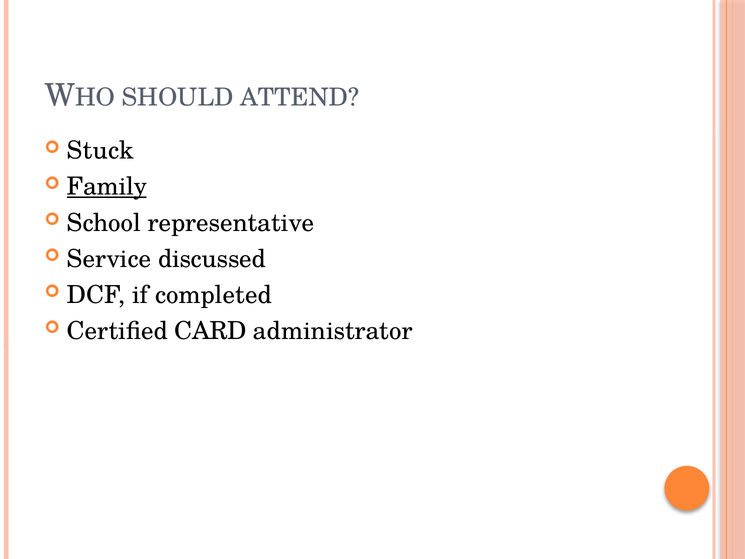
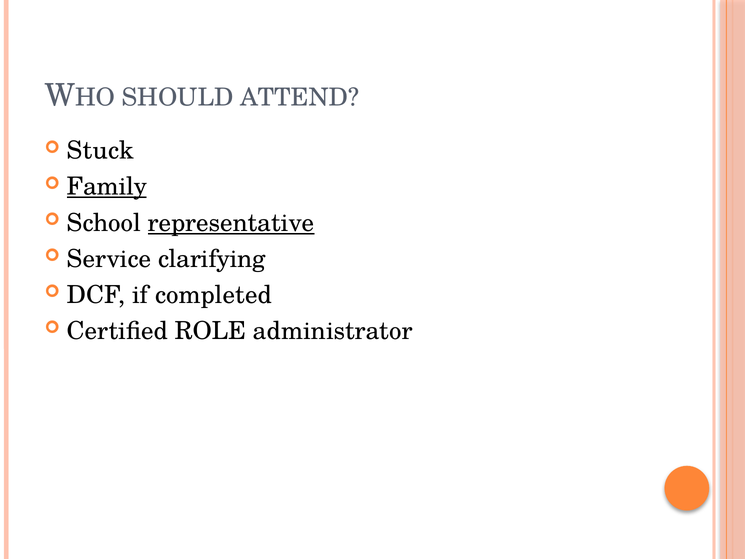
representative underline: none -> present
discussed: discussed -> clarifying
CARD: CARD -> ROLE
